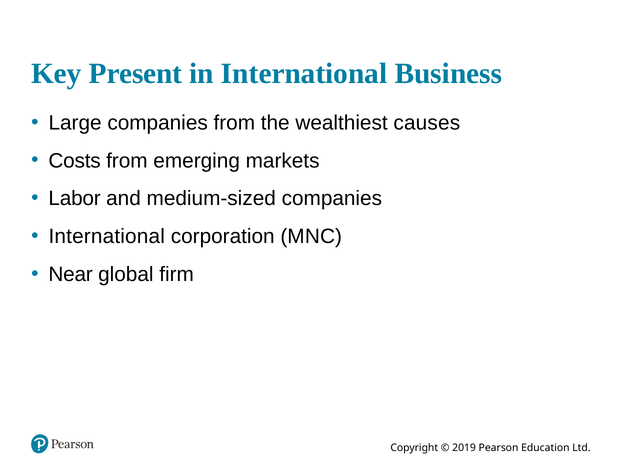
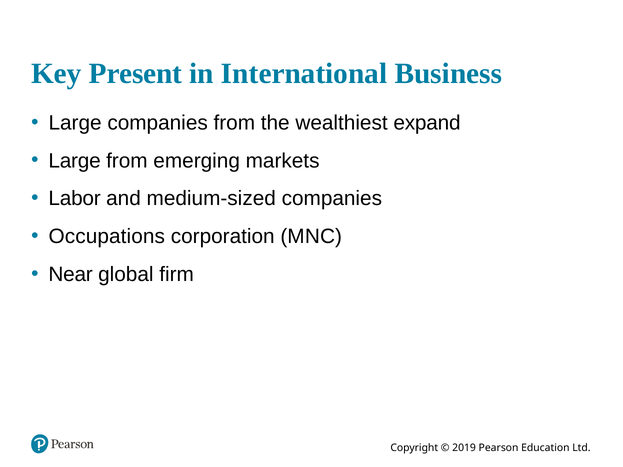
causes: causes -> expand
Costs at (75, 161): Costs -> Large
International at (107, 237): International -> Occupations
